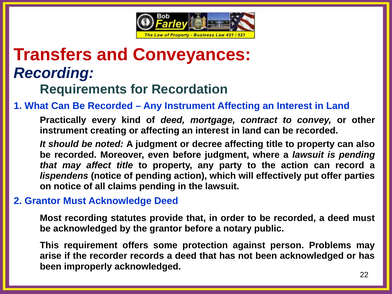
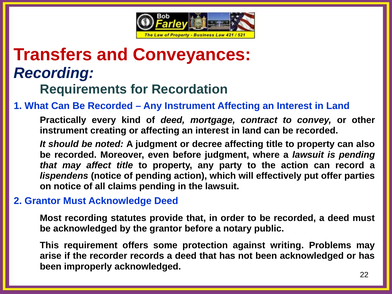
person: person -> writing
